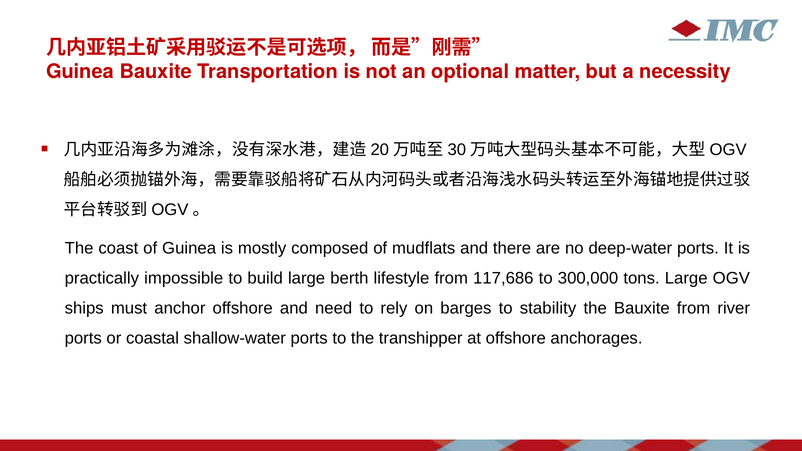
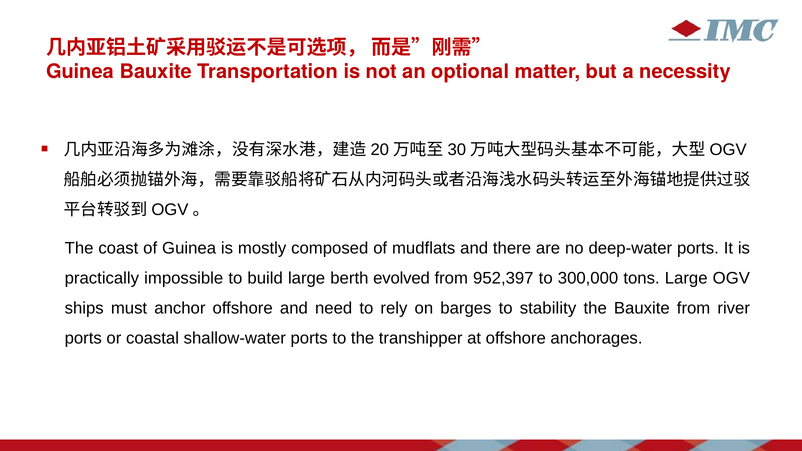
lifestyle: lifestyle -> evolved
117,686: 117,686 -> 952,397
